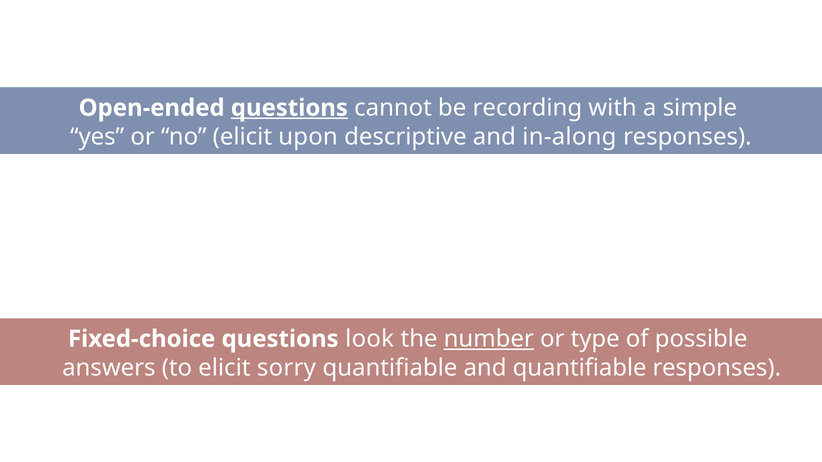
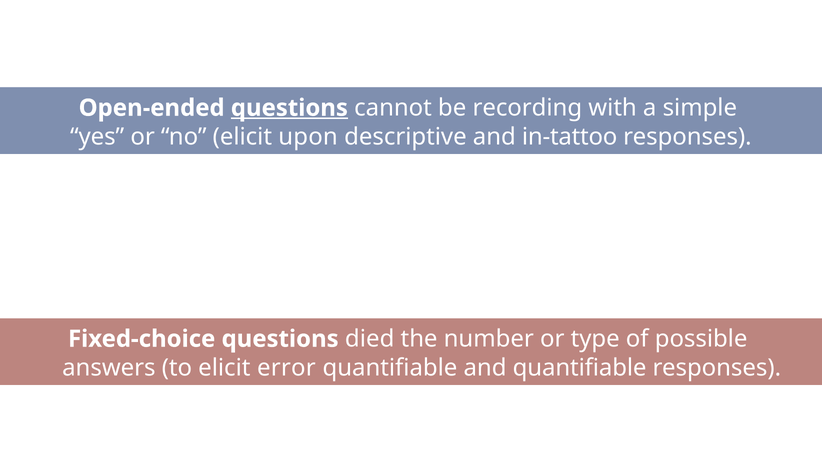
in-along: in-along -> in-tattoo
look: look -> died
number underline: present -> none
sorry: sorry -> error
